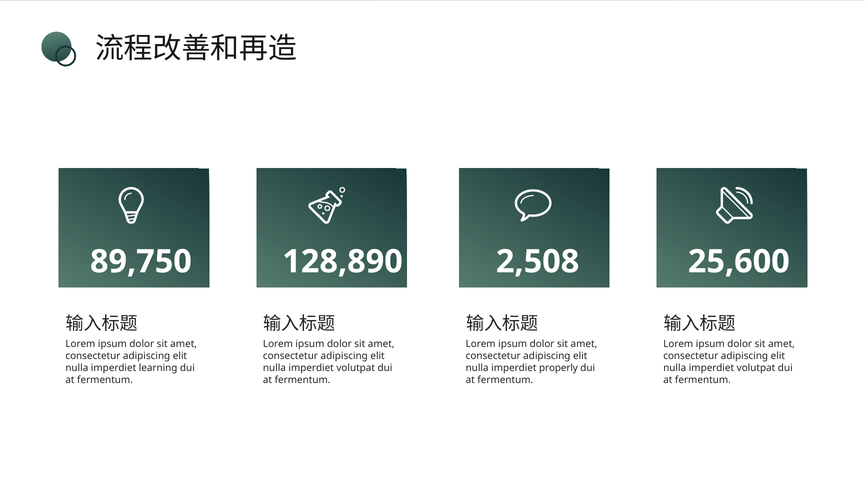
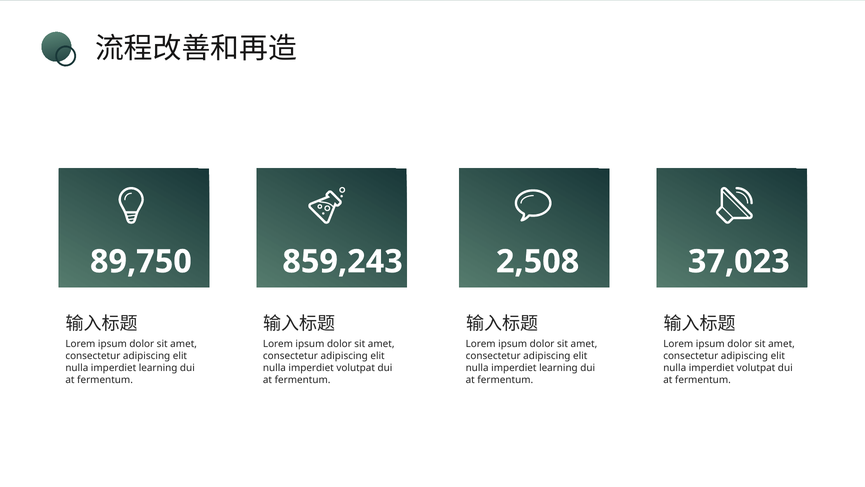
128,890: 128,890 -> 859,243
25,600: 25,600 -> 37,023
properly at (558, 368): properly -> learning
